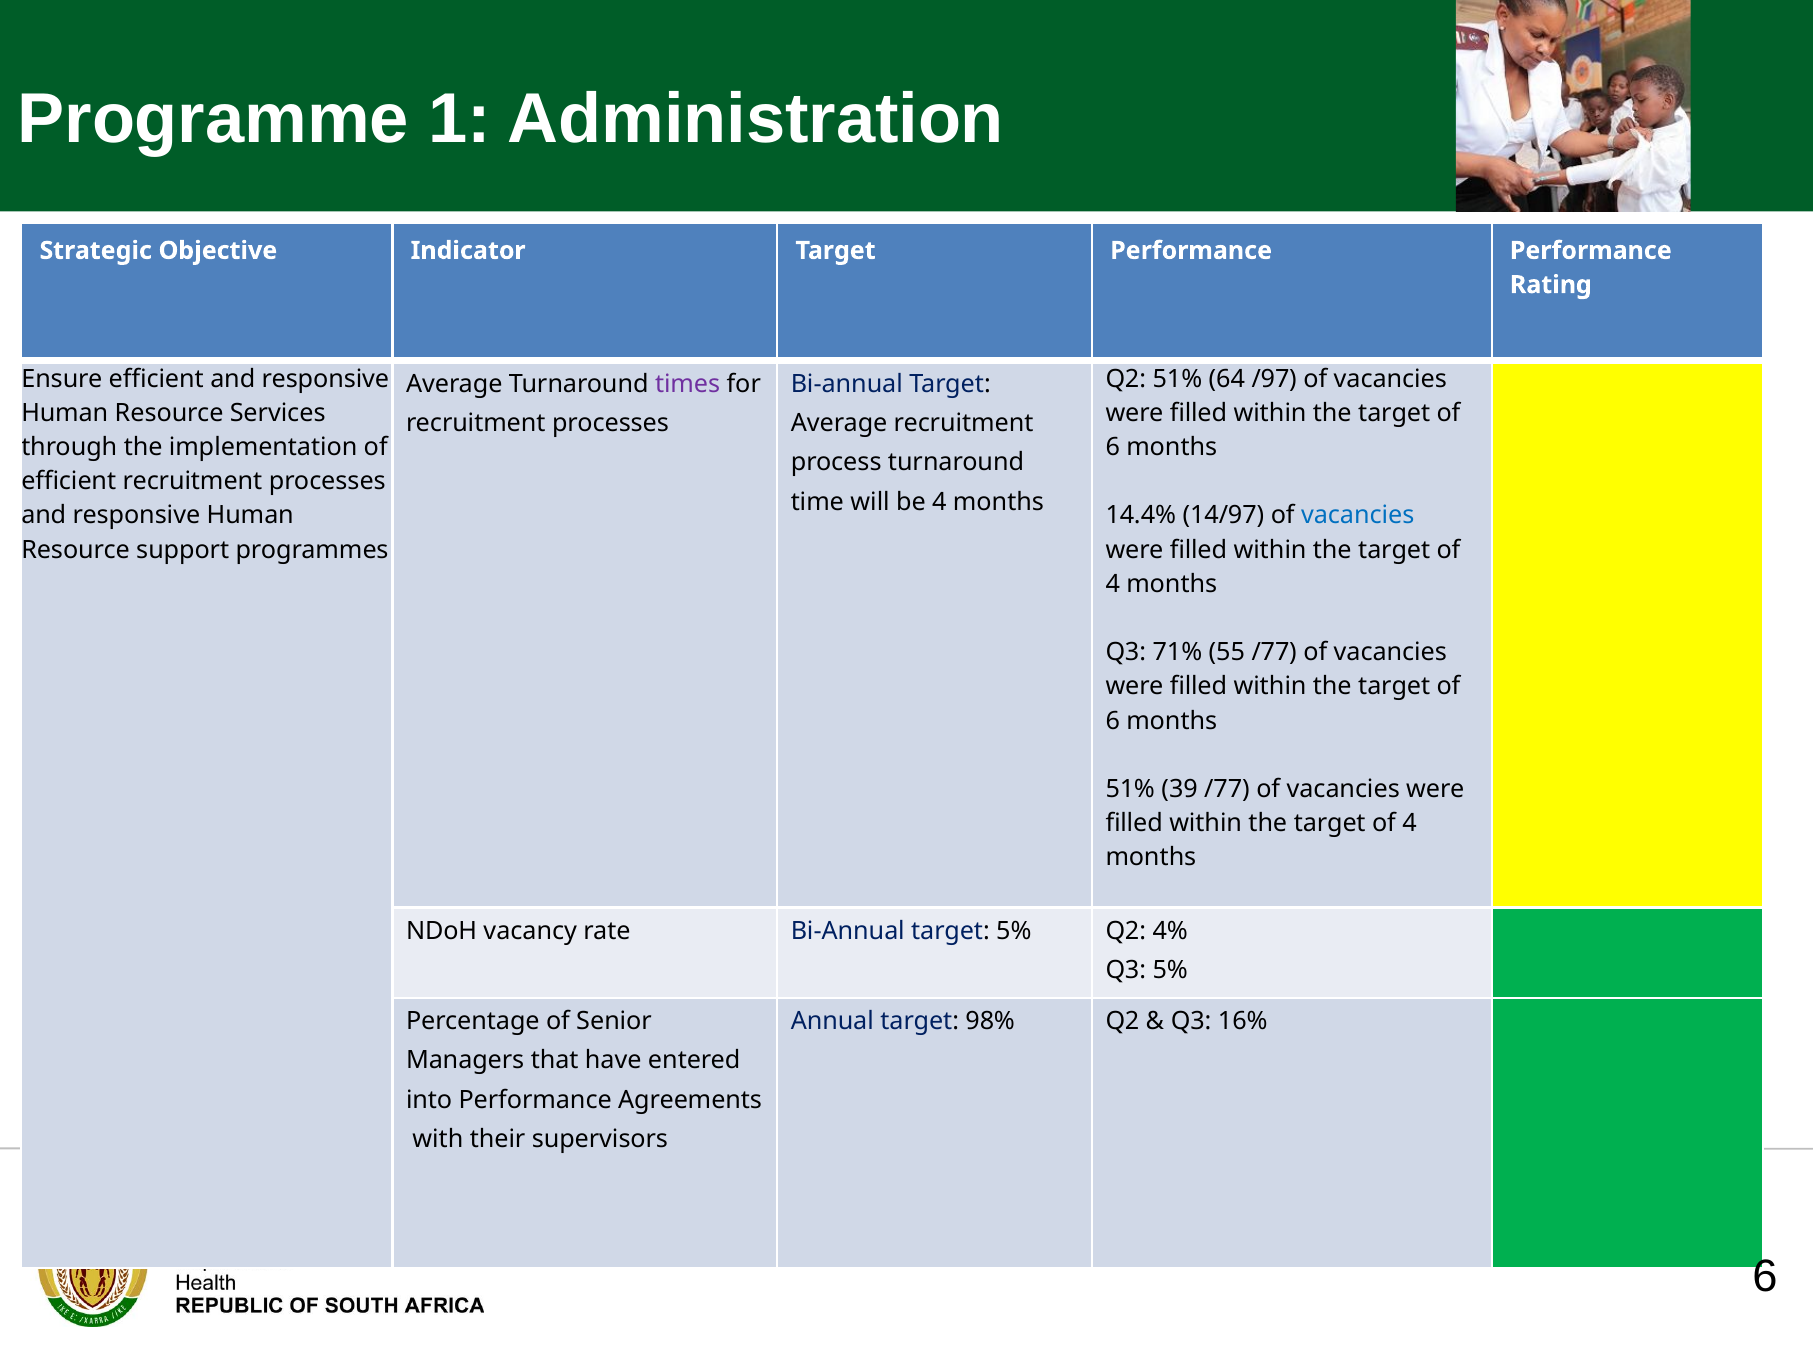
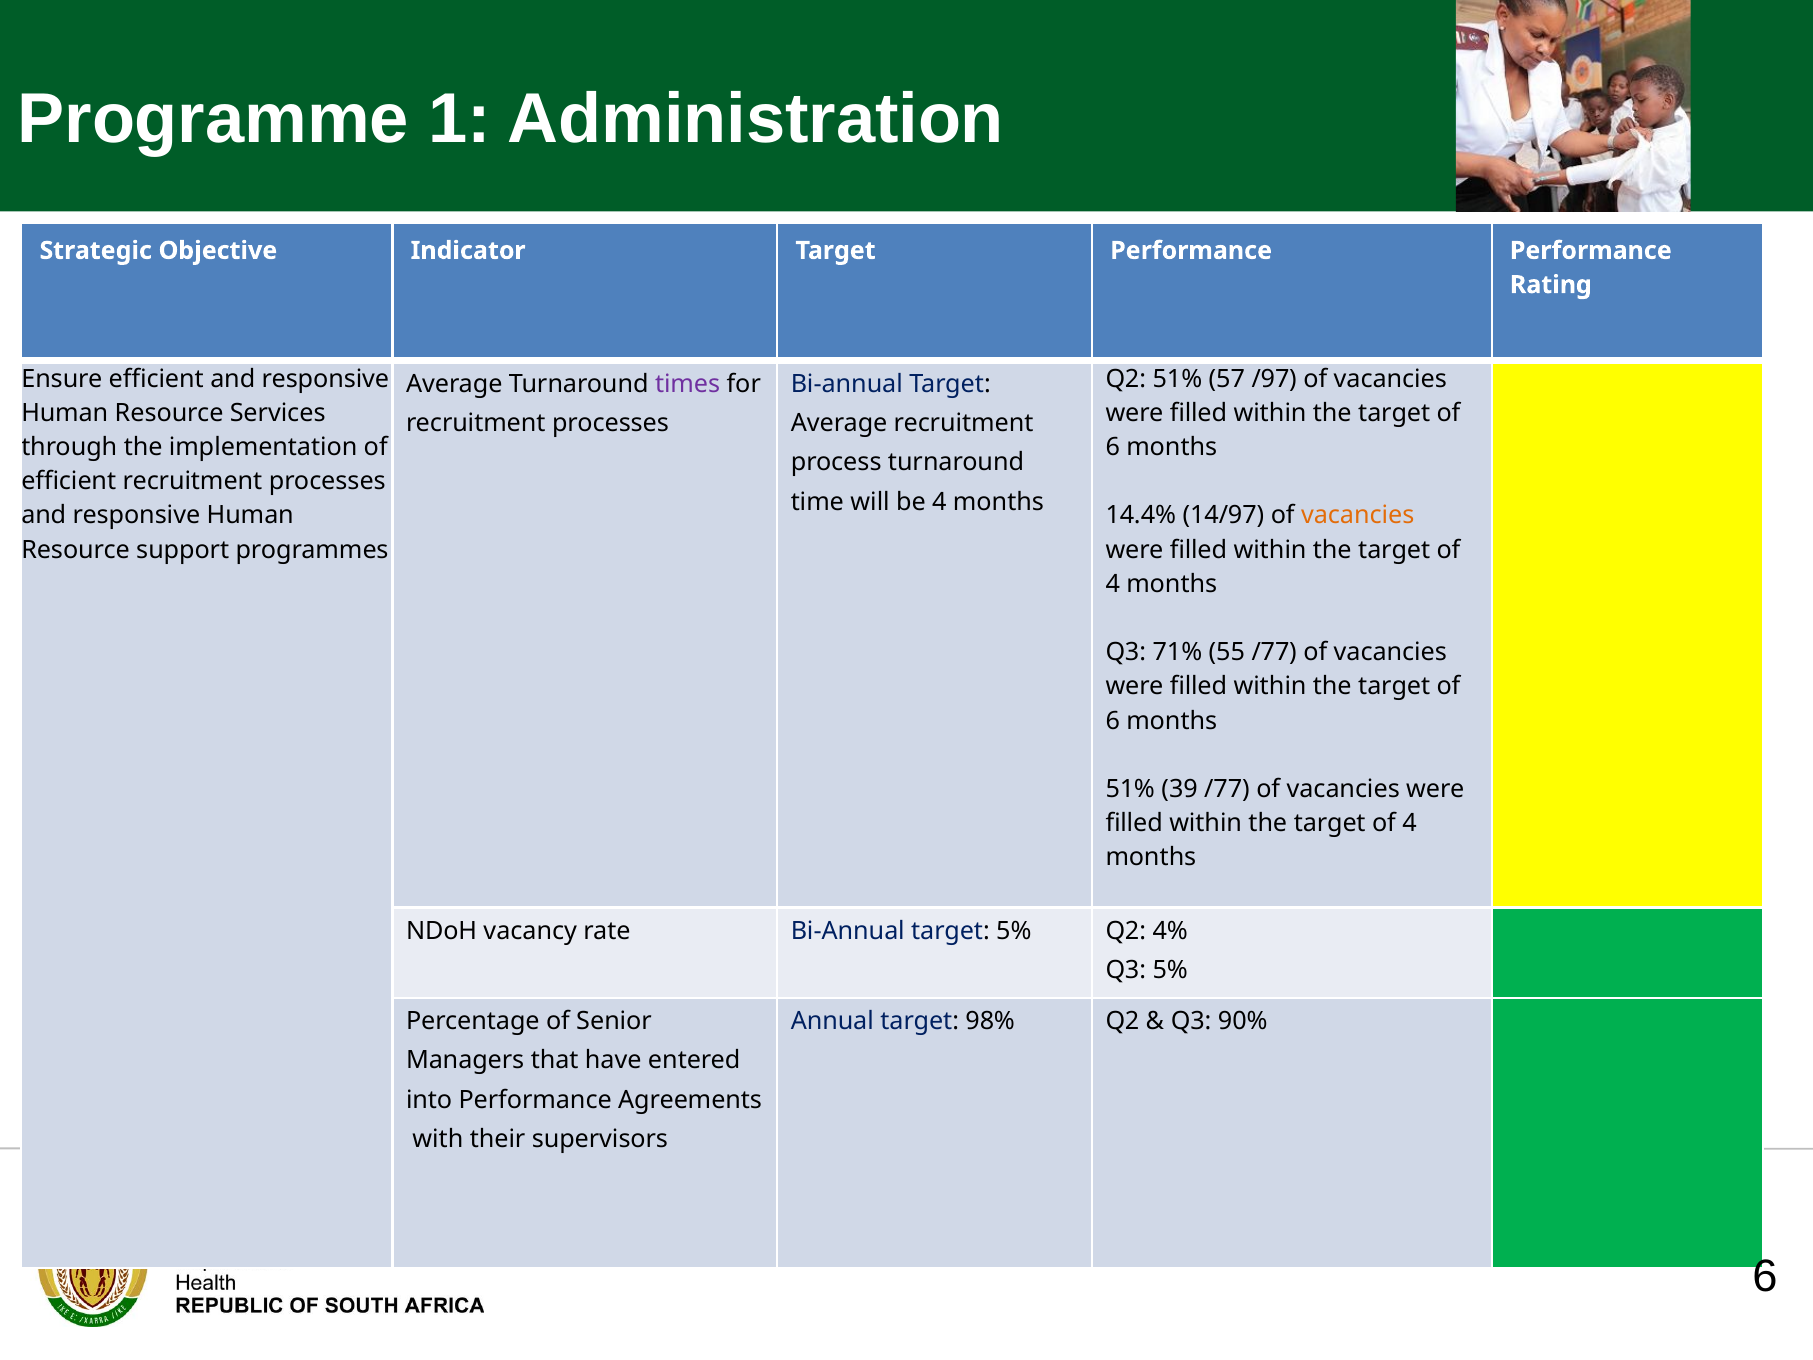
64: 64 -> 57
vacancies at (1358, 516) colour: blue -> orange
16%: 16% -> 90%
